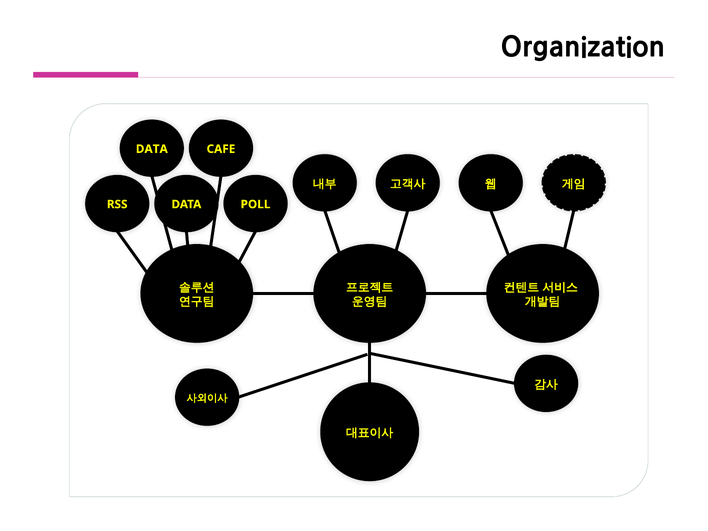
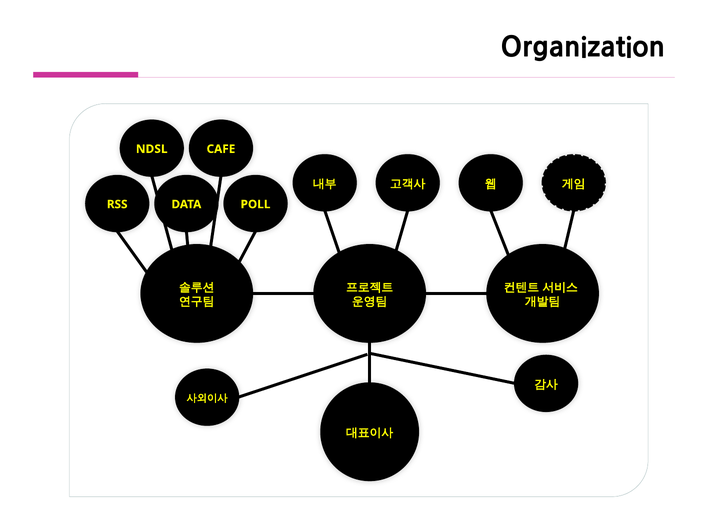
DATA at (152, 149): DATA -> NDSL
